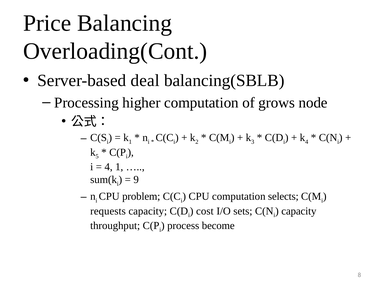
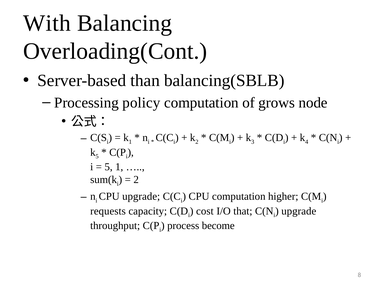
Price: Price -> With
deal: deal -> than
higher: higher -> policy
4 at (109, 167): 4 -> 5
9 at (136, 180): 9 -> 2
CPU problem: problem -> upgrade
selects: selects -> higher
sets: sets -> that
capacity at (299, 211): capacity -> upgrade
